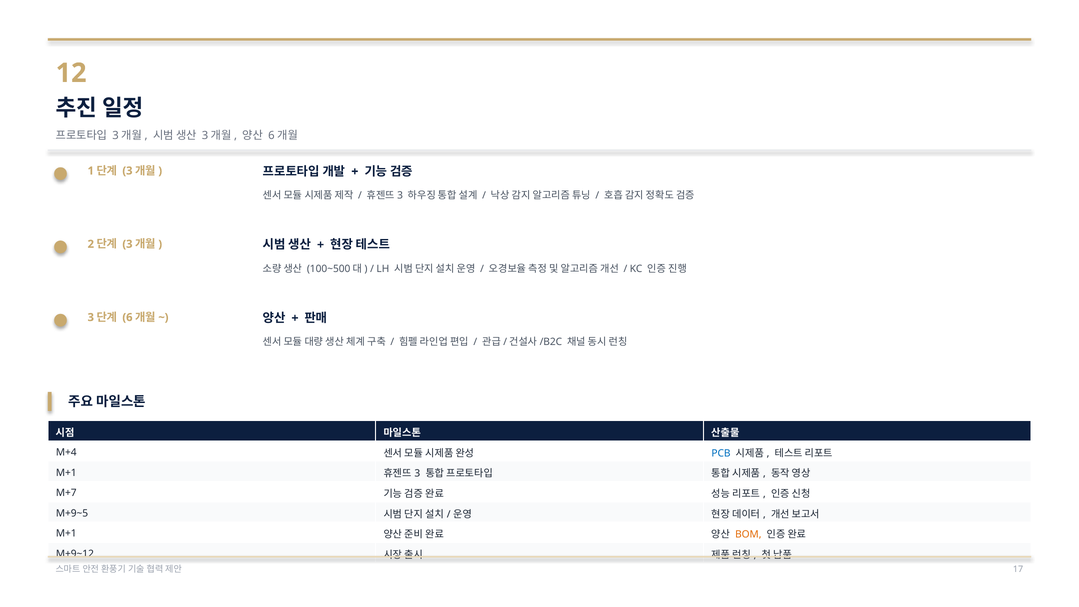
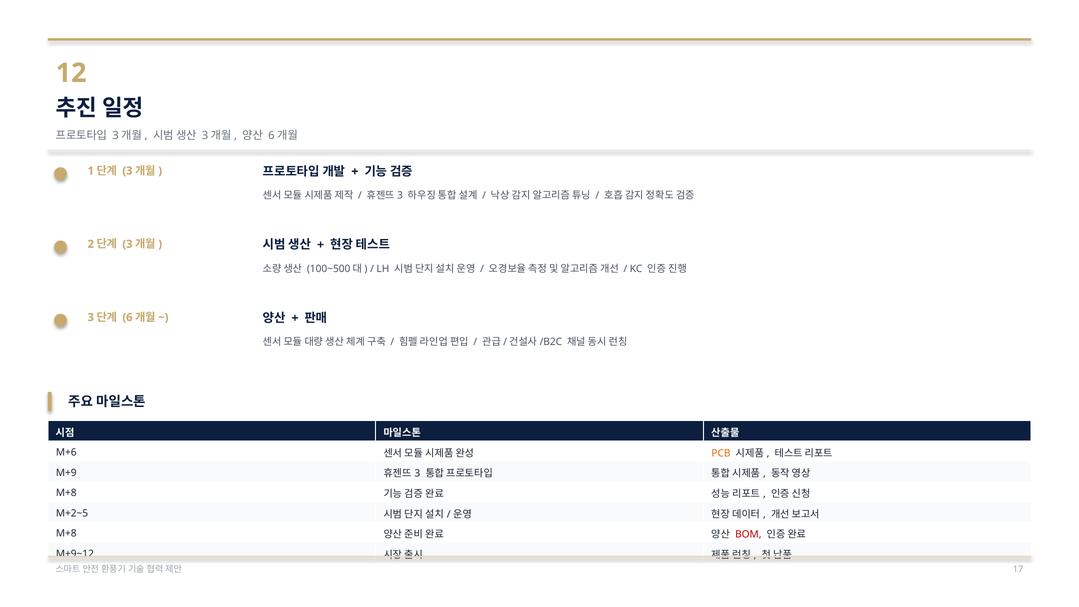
M+4: M+4 -> M+6
PCB colour: blue -> orange
M+1 at (66, 473): M+1 -> M+9
M+7 at (66, 493): M+7 -> M+8
M+9~5: M+9~5 -> M+2~5
M+1 at (66, 533): M+1 -> M+8
BOM colour: orange -> red
